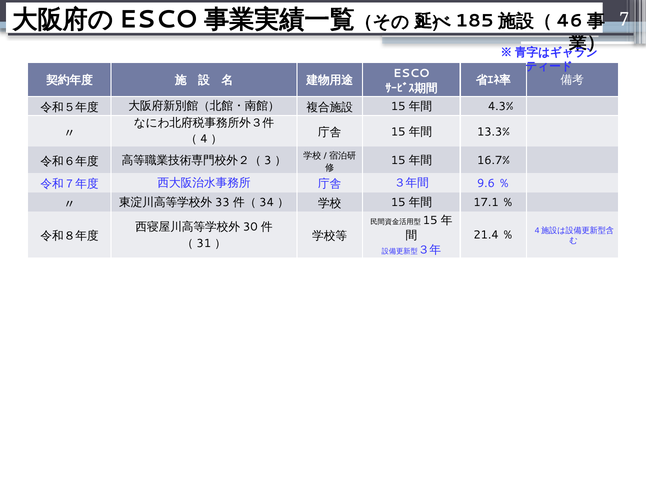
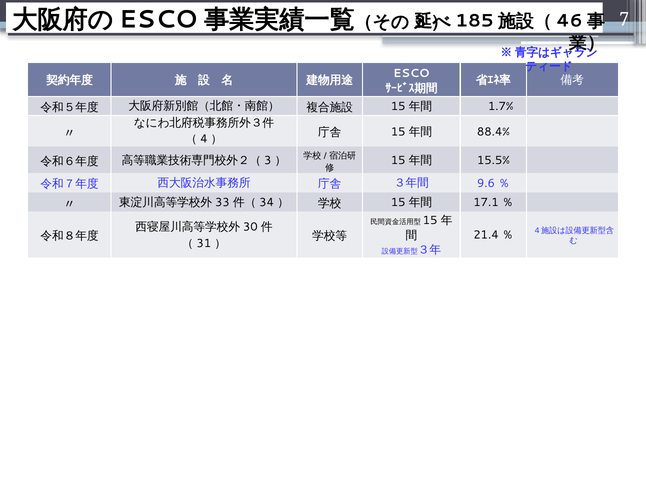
4.3%: 4.3% -> 1.7%
13.3%: 13.3% -> 88.4%
16.7%: 16.7% -> 15.5%
